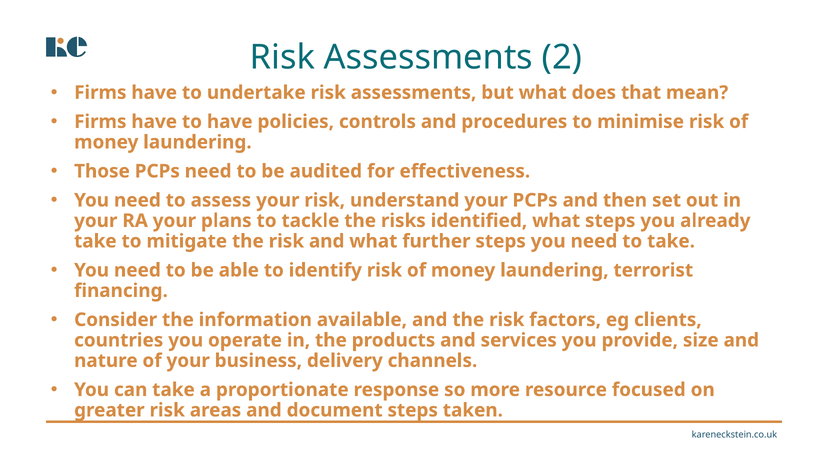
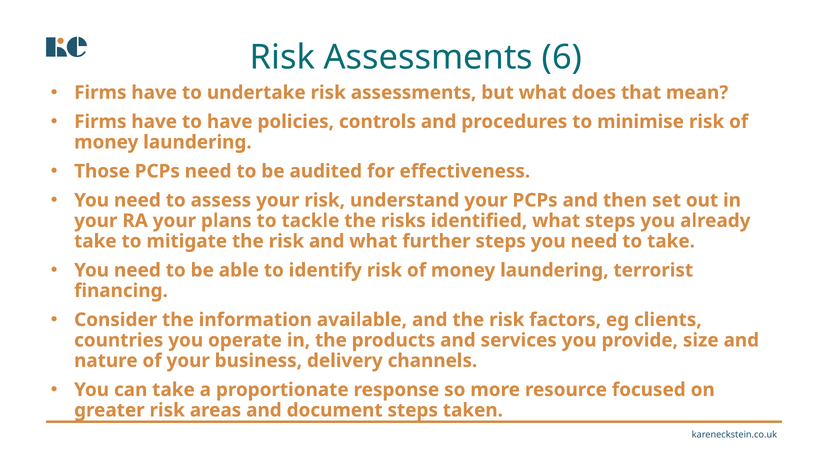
2: 2 -> 6
